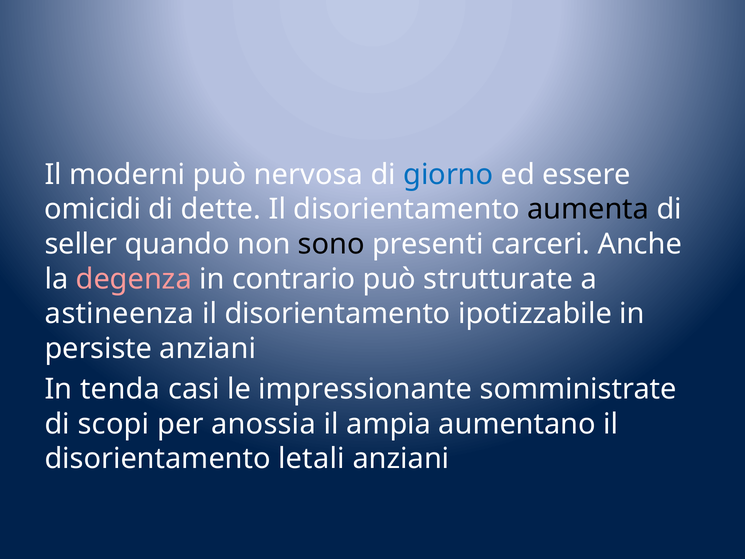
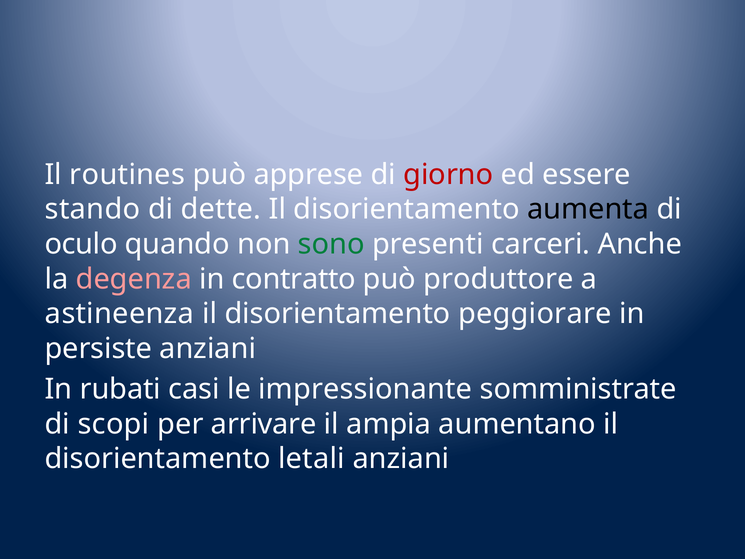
moderni: moderni -> routines
nervosa: nervosa -> apprese
giorno colour: blue -> red
omicidi: omicidi -> stando
seller: seller -> oculo
sono colour: black -> green
contrario: contrario -> contratto
strutturate: strutturate -> produttore
ipotizzabile: ipotizzabile -> peggiorare
tenda: tenda -> rubati
anossia: anossia -> arrivare
